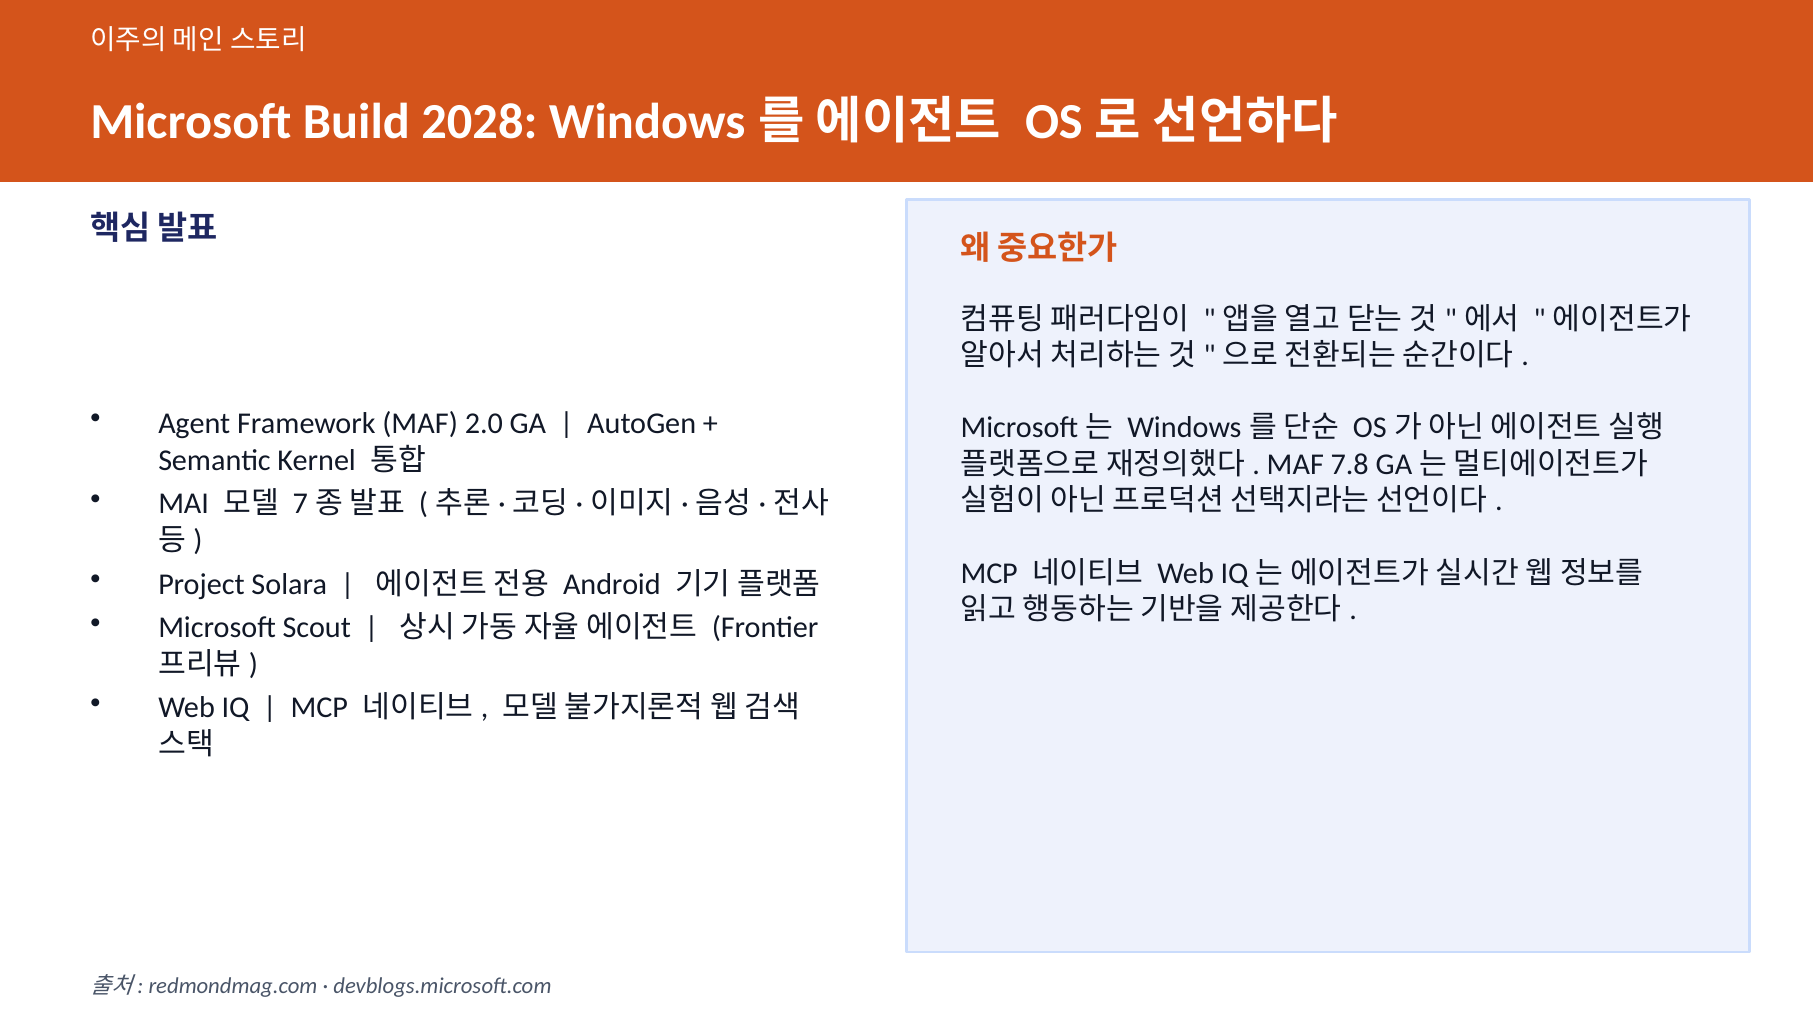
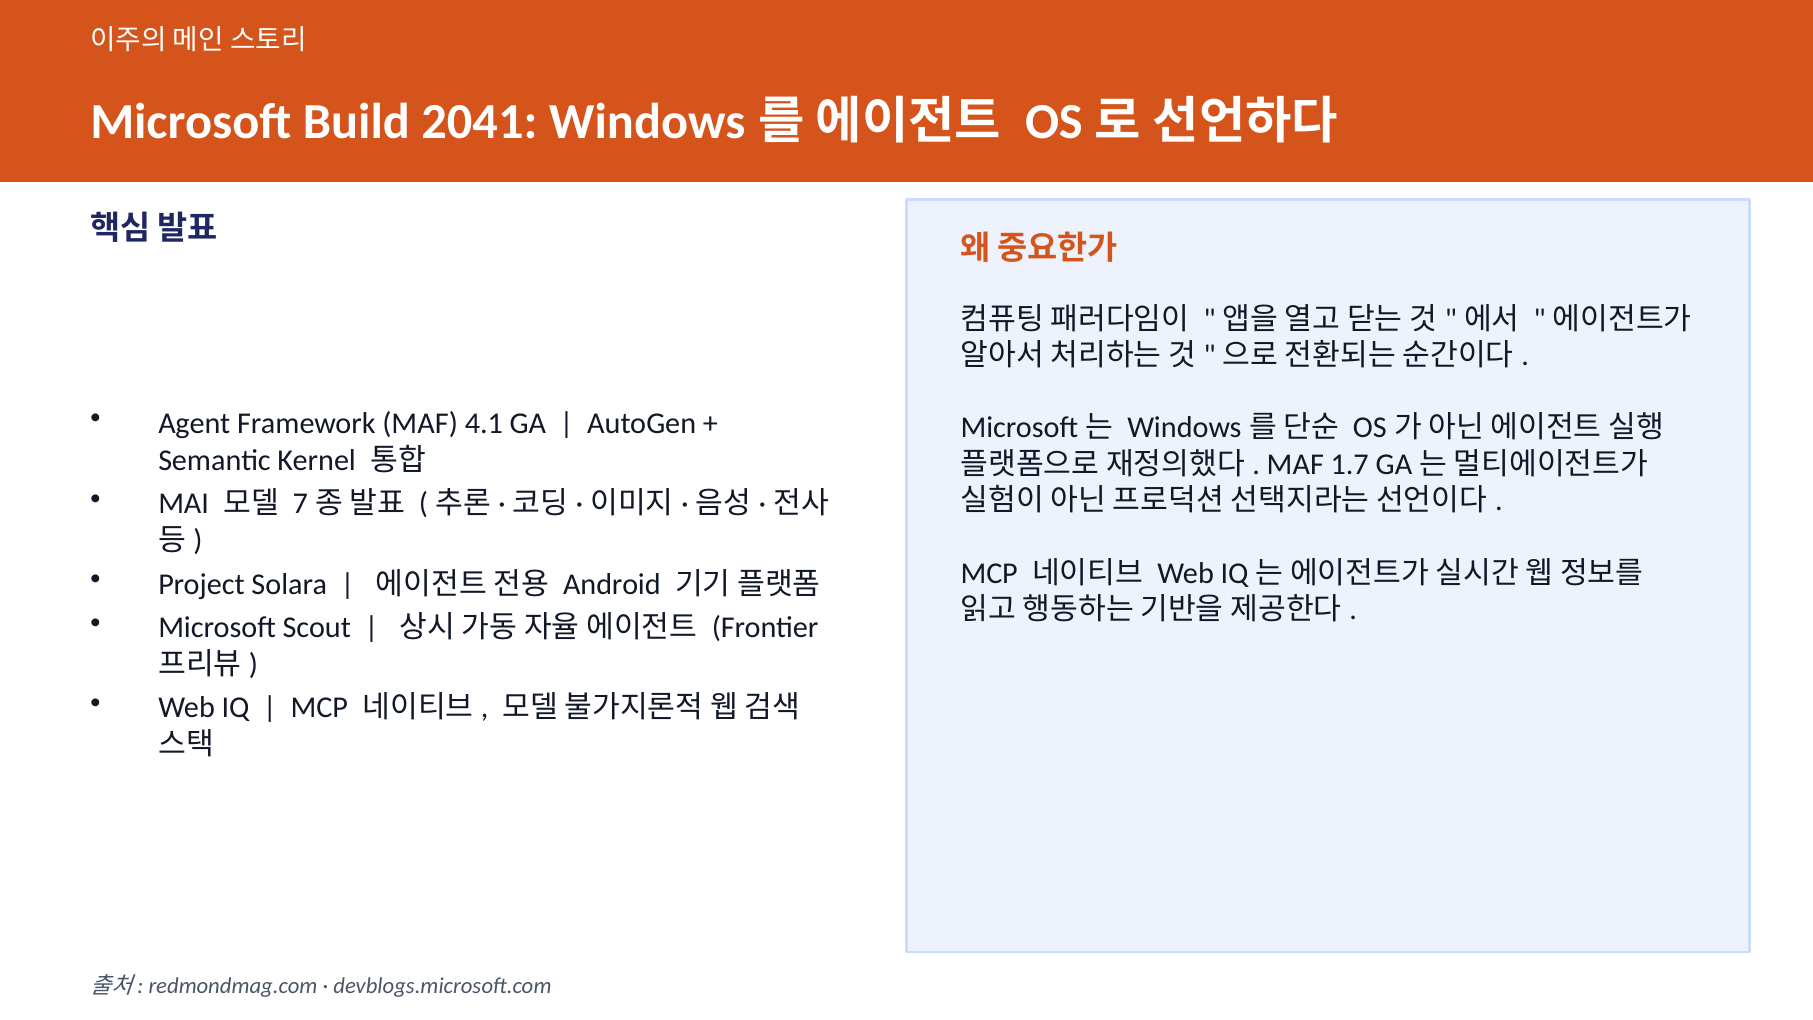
2028: 2028 -> 2041
2.0: 2.0 -> 4.1
7.8: 7.8 -> 1.7
